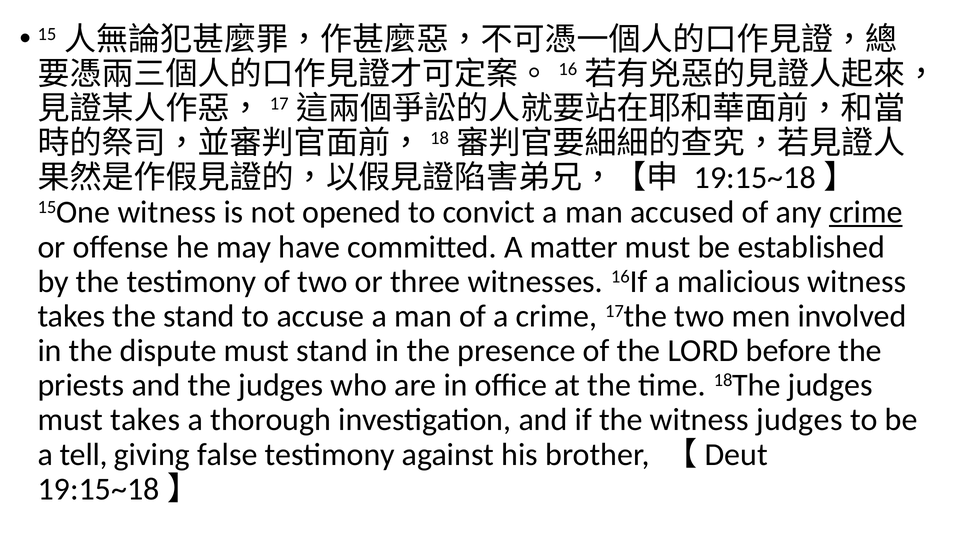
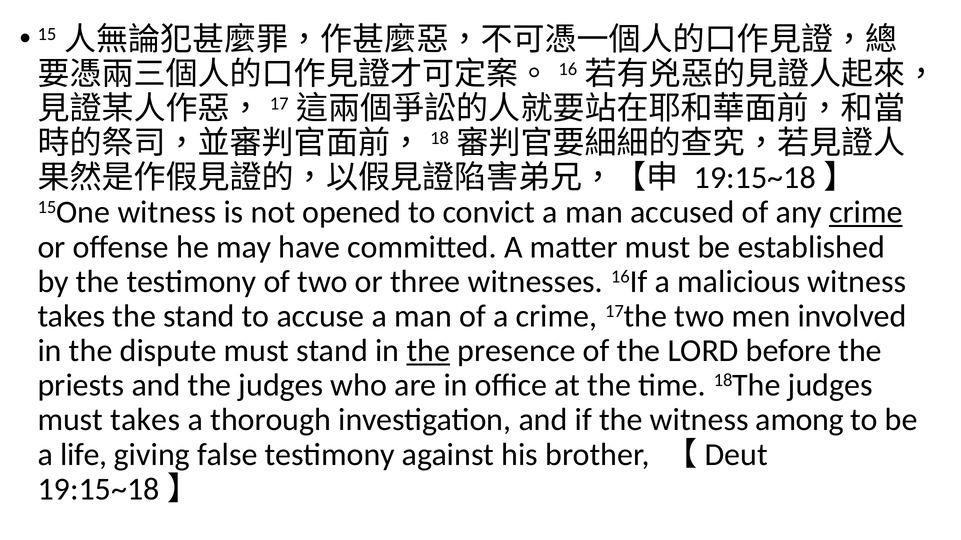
the at (428, 351) underline: none -> present
witness judges: judges -> among
tell: tell -> life
